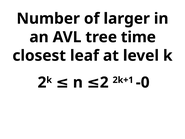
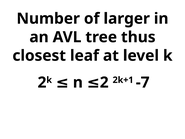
time: time -> thus
-0: -0 -> -7
